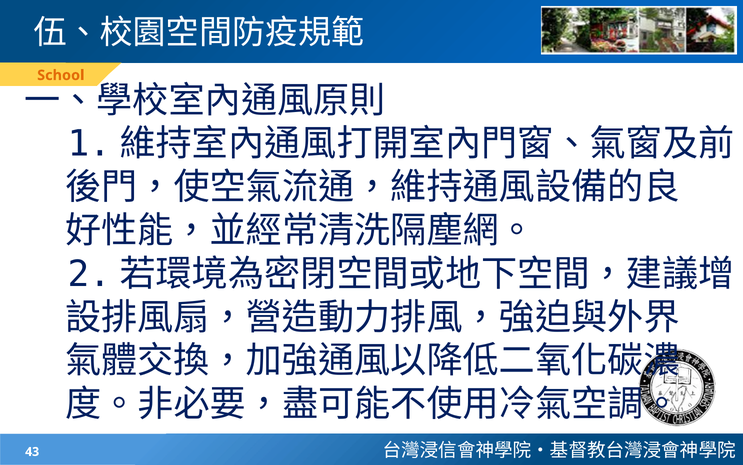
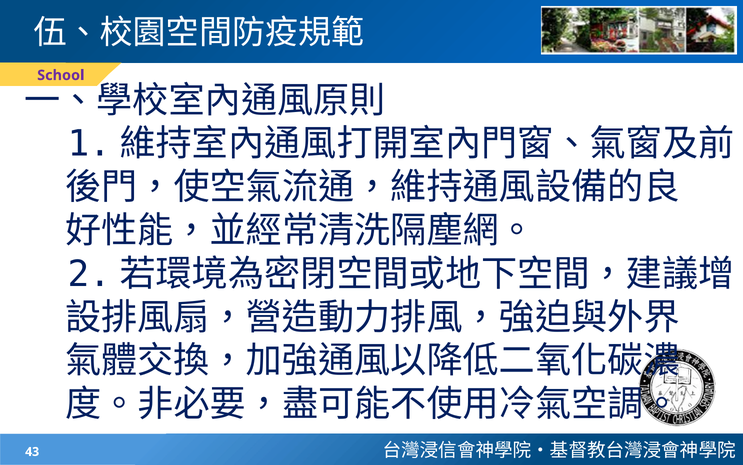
School colour: orange -> purple
